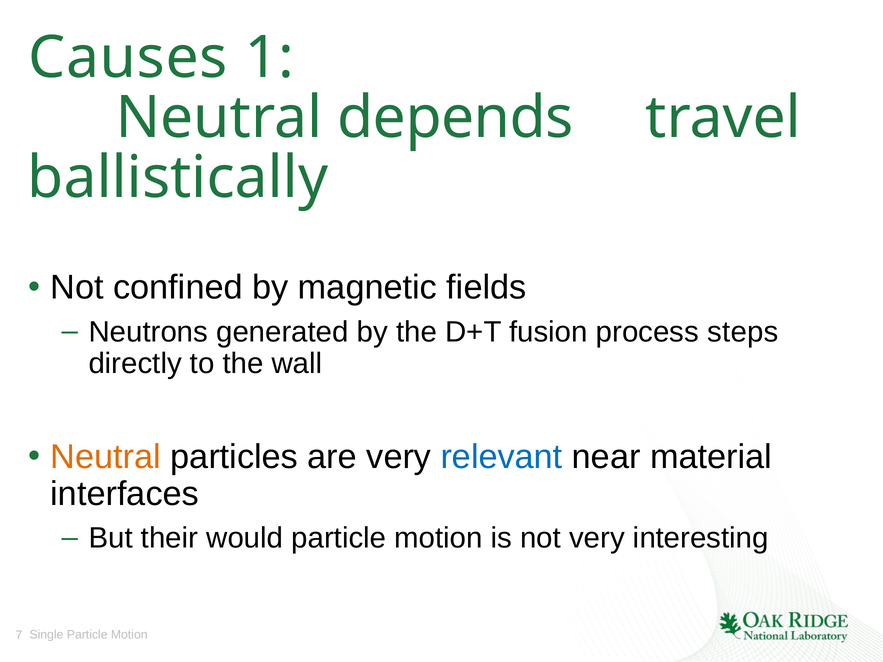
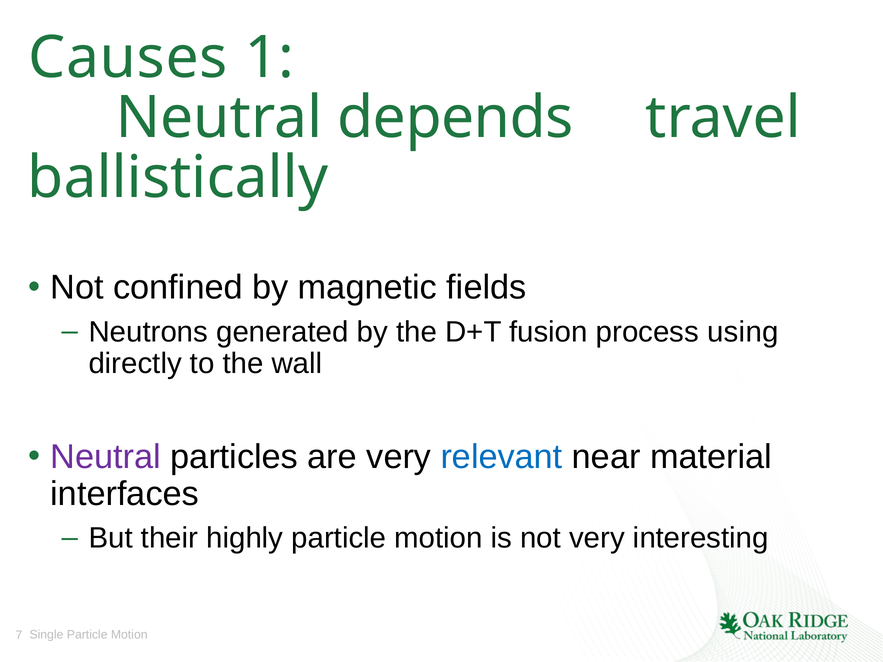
steps: steps -> using
Neutral at (106, 457) colour: orange -> purple
would: would -> highly
